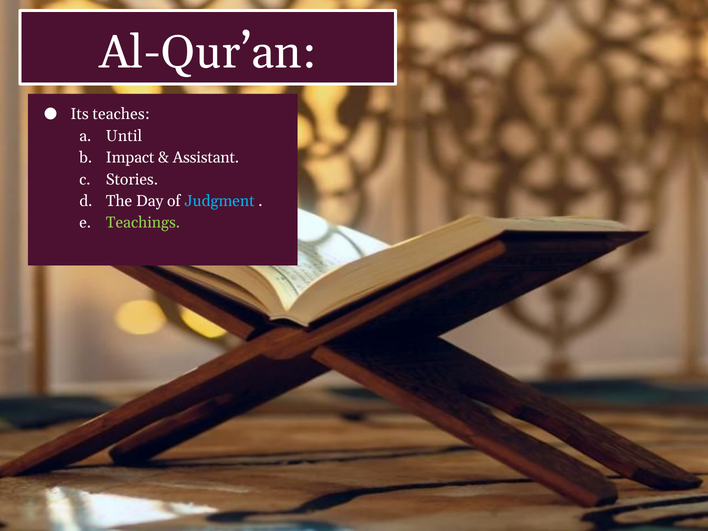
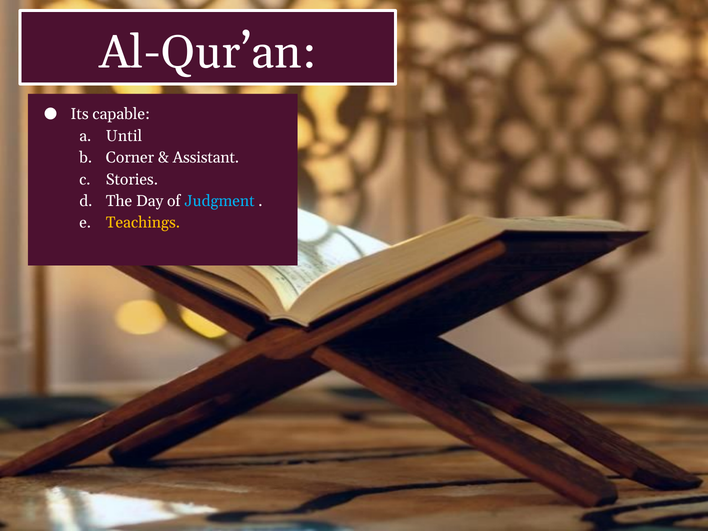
teaches: teaches -> capable
Impact: Impact -> Corner
Teachings colour: light green -> yellow
